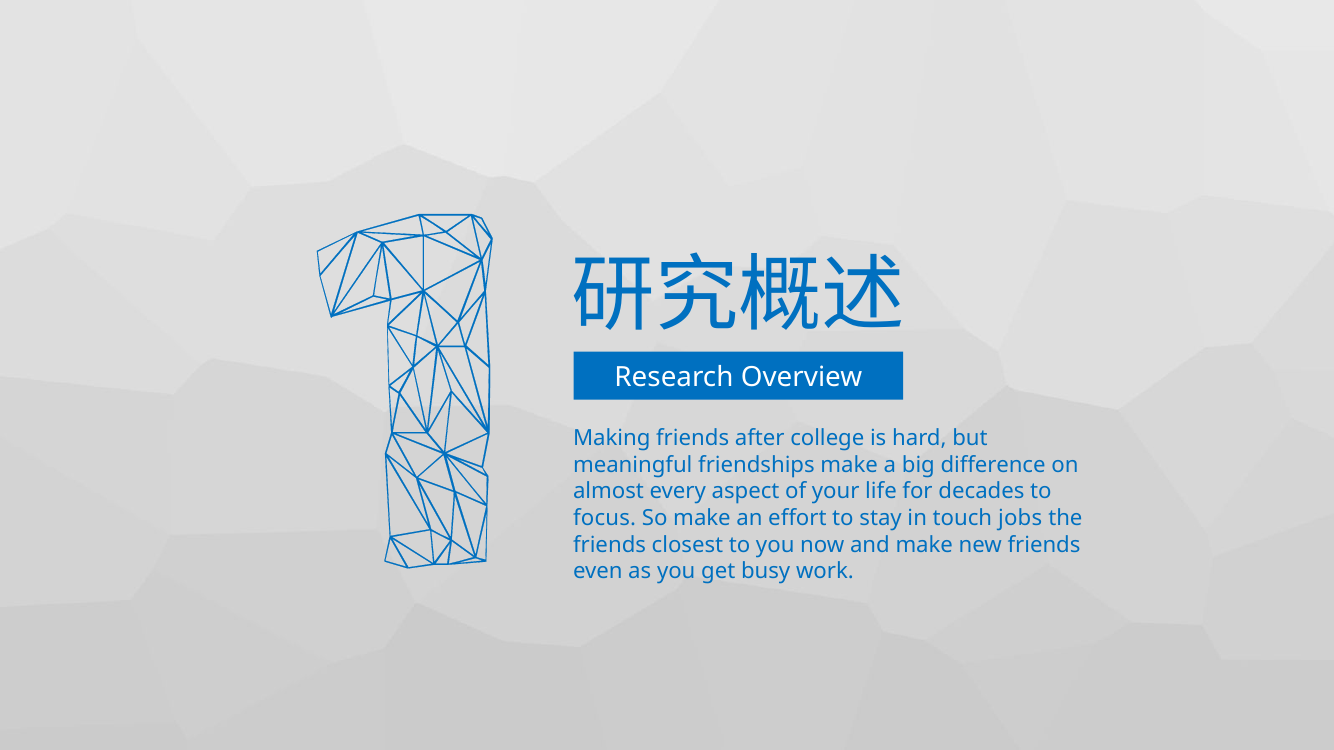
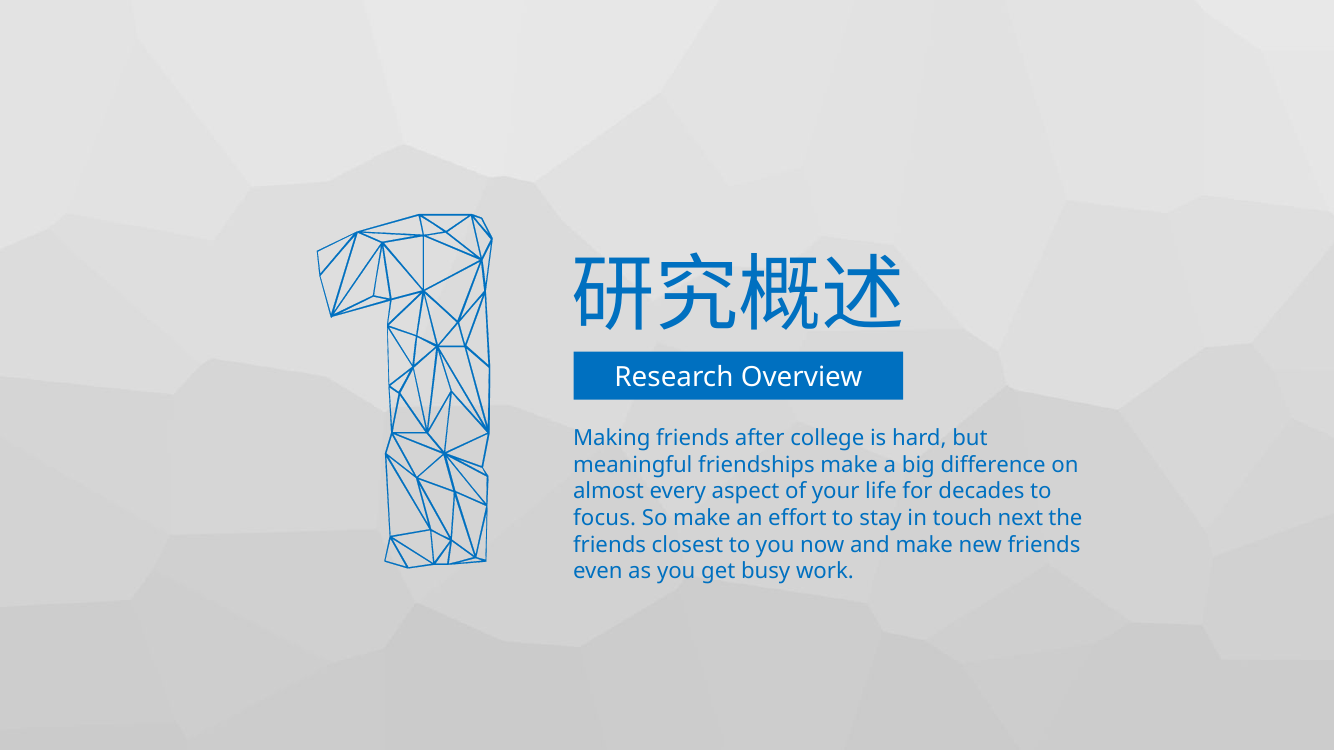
jobs: jobs -> next
